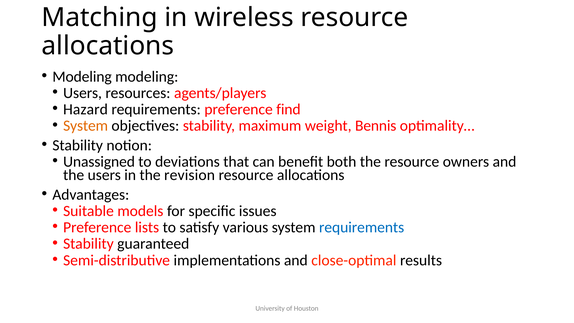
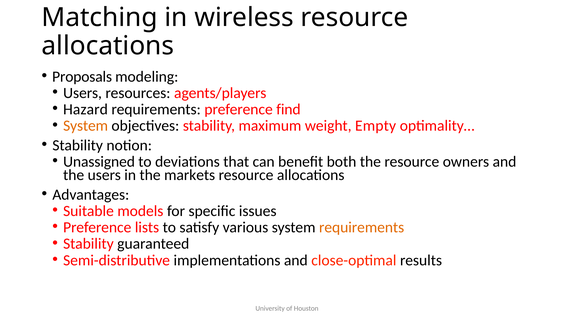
Modeling at (82, 77): Modeling -> Proposals
Bennis: Bennis -> Empty
revision: revision -> markets
requirements at (362, 227) colour: blue -> orange
